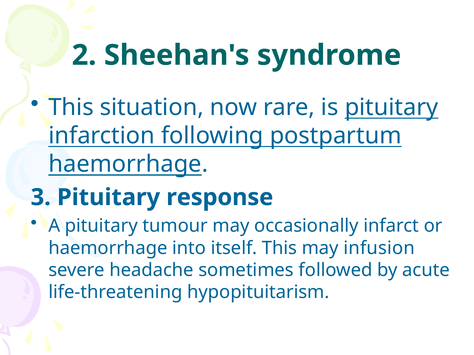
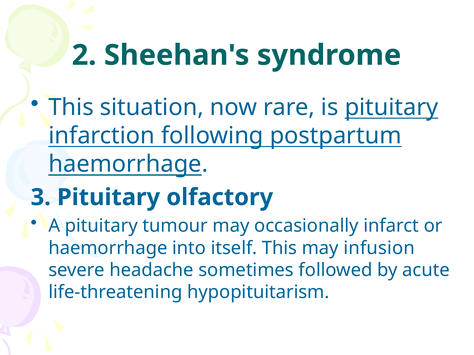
response: response -> olfactory
